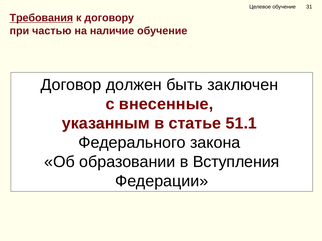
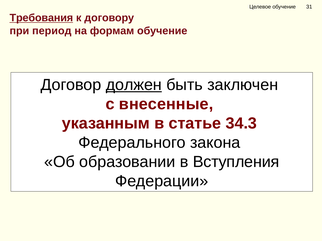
частью: частью -> период
наличие: наличие -> формам
должен underline: none -> present
51.1: 51.1 -> 34.3
